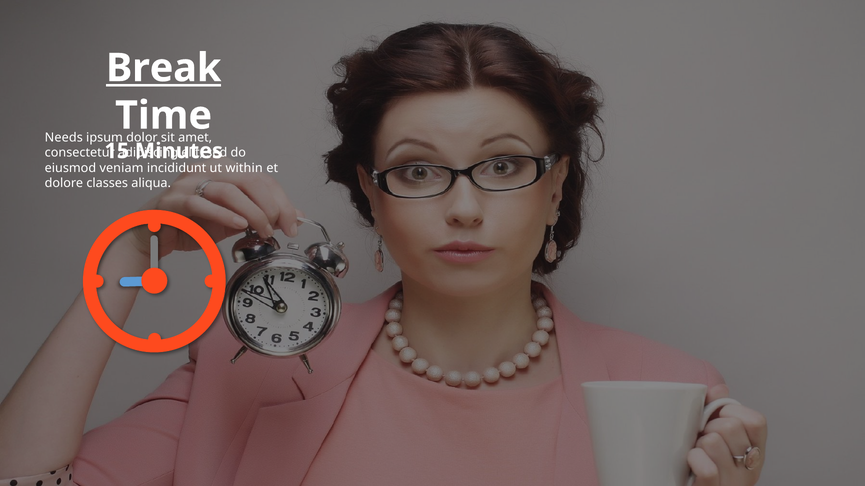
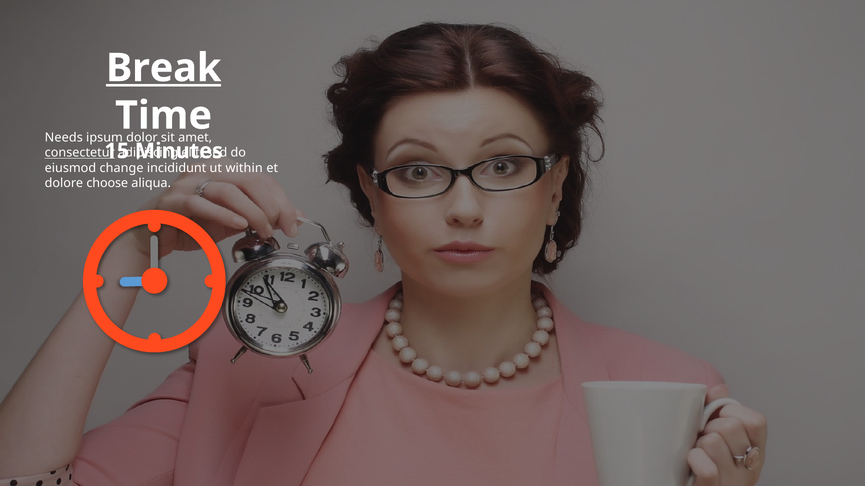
consectetur underline: none -> present
veniam: veniam -> change
classes: classes -> choose
